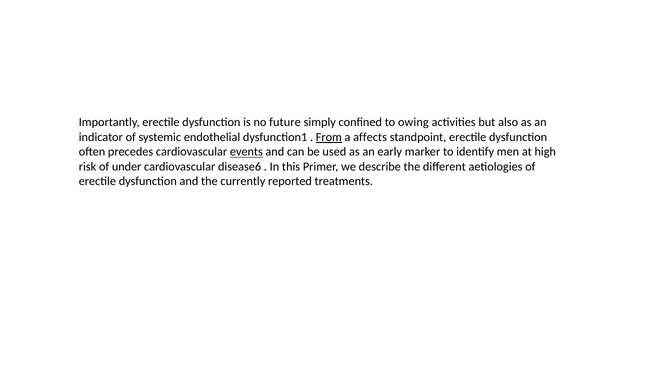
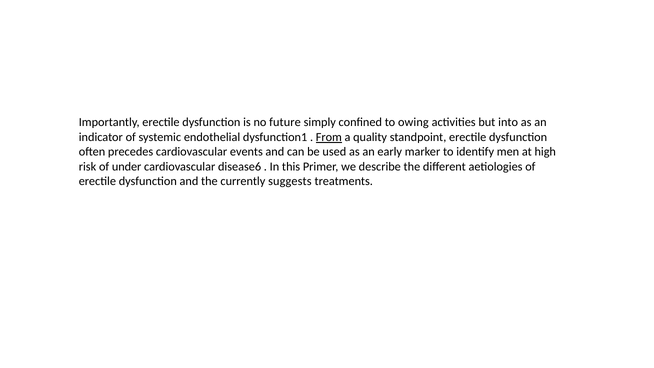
also: also -> into
affects: affects -> quality
events underline: present -> none
reported: reported -> suggests
